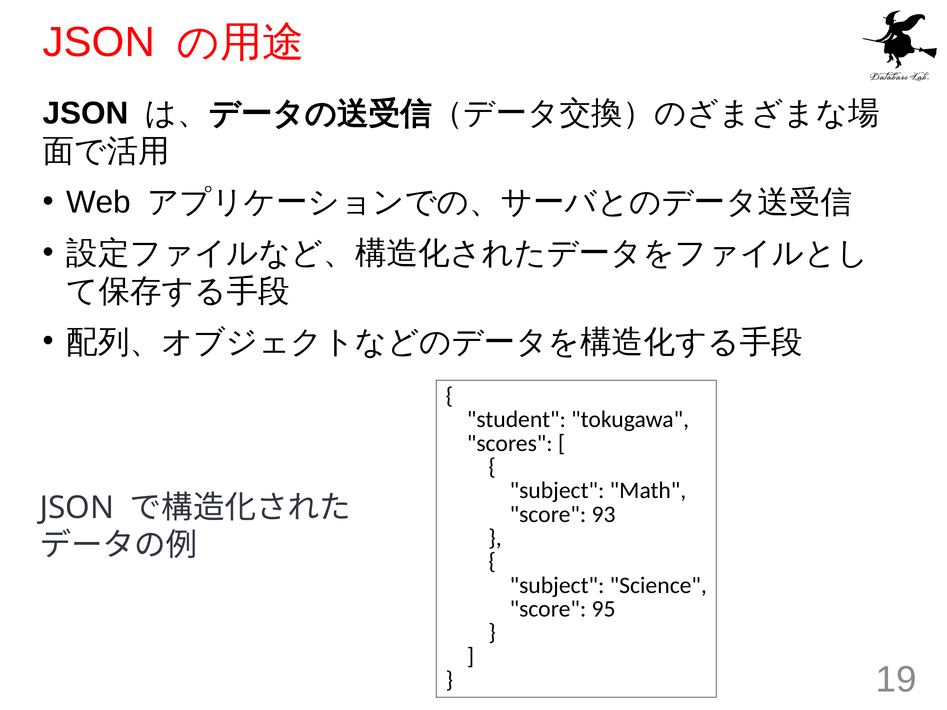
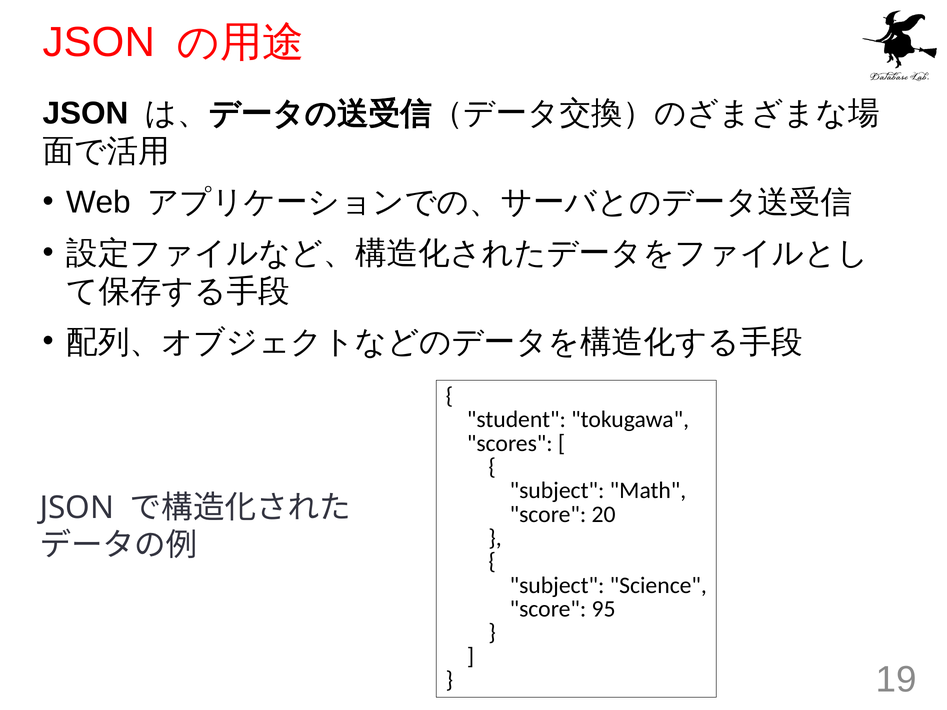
93: 93 -> 20
